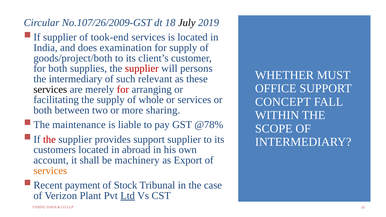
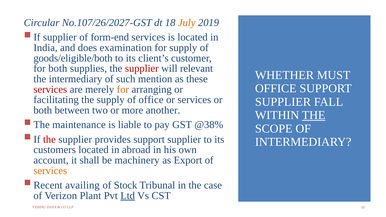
No.107/26/2009-GST: No.107/26/2009-GST -> No.107/26/2027-GST
July colour: black -> orange
took-end: took-end -> form-end
goods/project/both: goods/project/both -> goods/eligible/both
persons: persons -> relevant
relevant: relevant -> mention
services at (50, 89) colour: black -> red
for at (123, 89) colour: red -> orange
of whole: whole -> office
CONCEPT at (283, 102): CONCEPT -> SUPPLIER
sharing: sharing -> another
THE at (314, 115) underline: none -> present
@78%: @78% -> @38%
payment: payment -> availing
